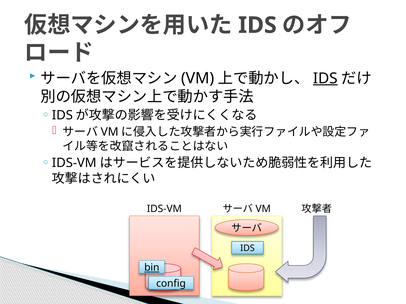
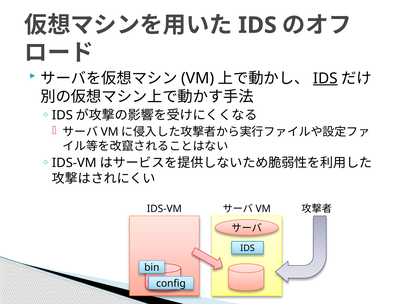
bin underline: present -> none
